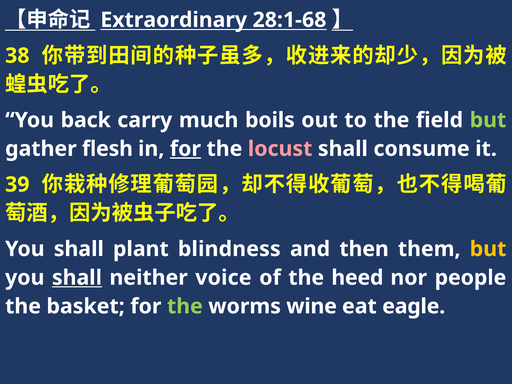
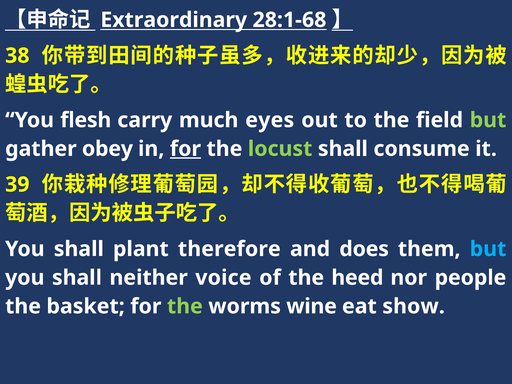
back: back -> flesh
boils: boils -> eyes
flesh: flesh -> obey
locust colour: pink -> light green
blindness: blindness -> therefore
then: then -> does
but at (488, 249) colour: yellow -> light blue
shall at (77, 278) underline: present -> none
eagle: eagle -> show
